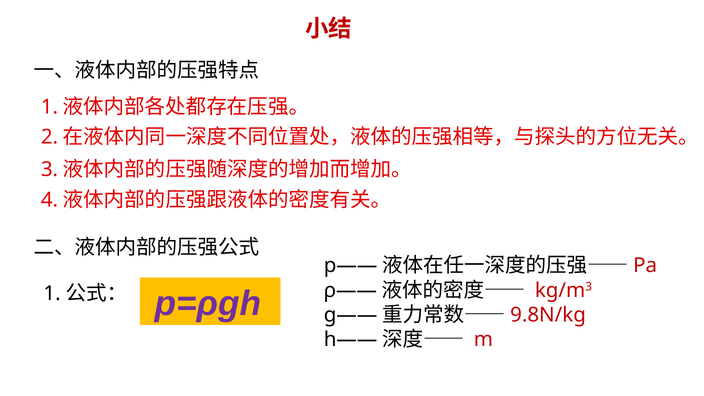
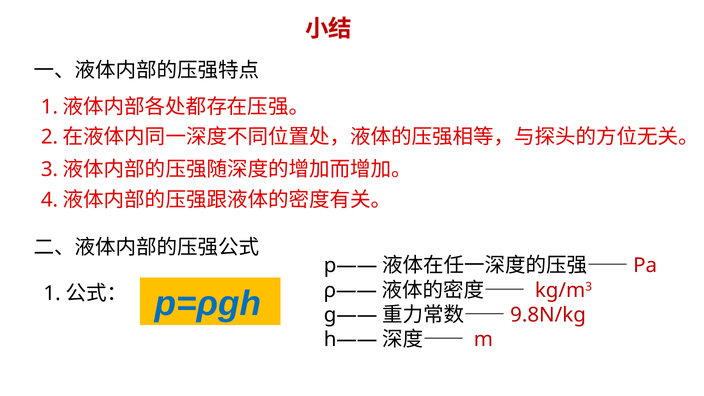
p=ρgh colour: purple -> blue
